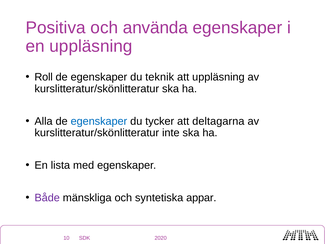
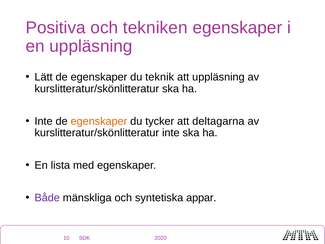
använda: använda -> tekniken
Roll: Roll -> Lätt
Alla at (44, 121): Alla -> Inte
egenskaper at (99, 121) colour: blue -> orange
